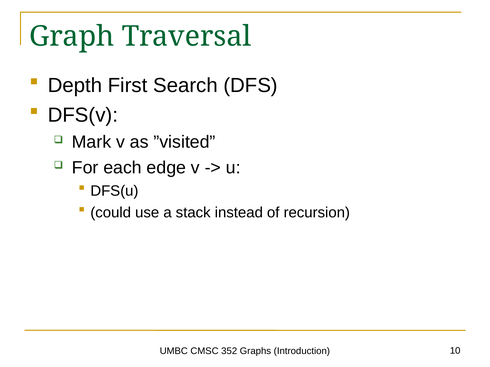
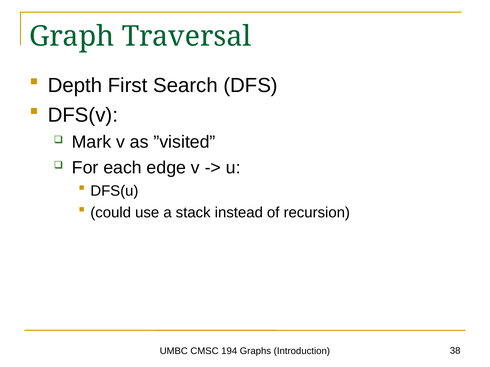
352: 352 -> 194
10: 10 -> 38
